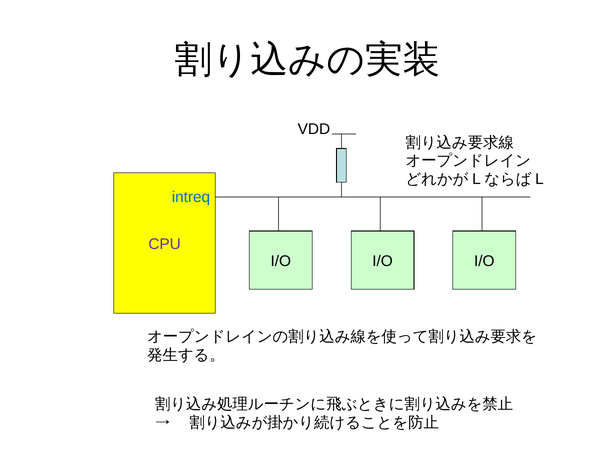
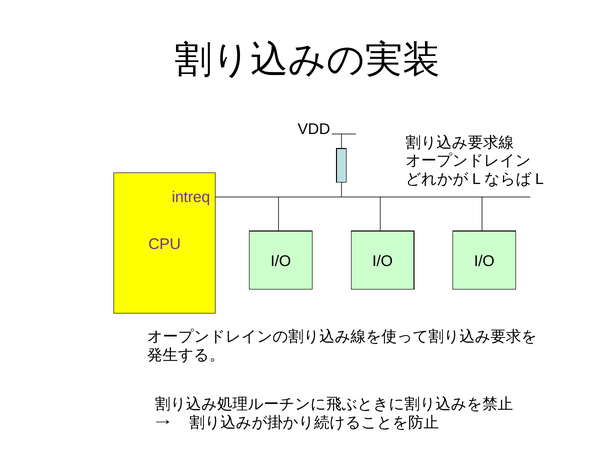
intreq colour: blue -> purple
